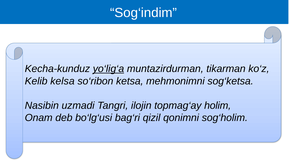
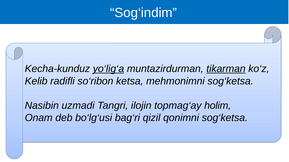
tikarman underline: none -> present
kelsa: kelsa -> radifli
qonimni sog‘holim: sog‘holim -> sog‘ketsa
